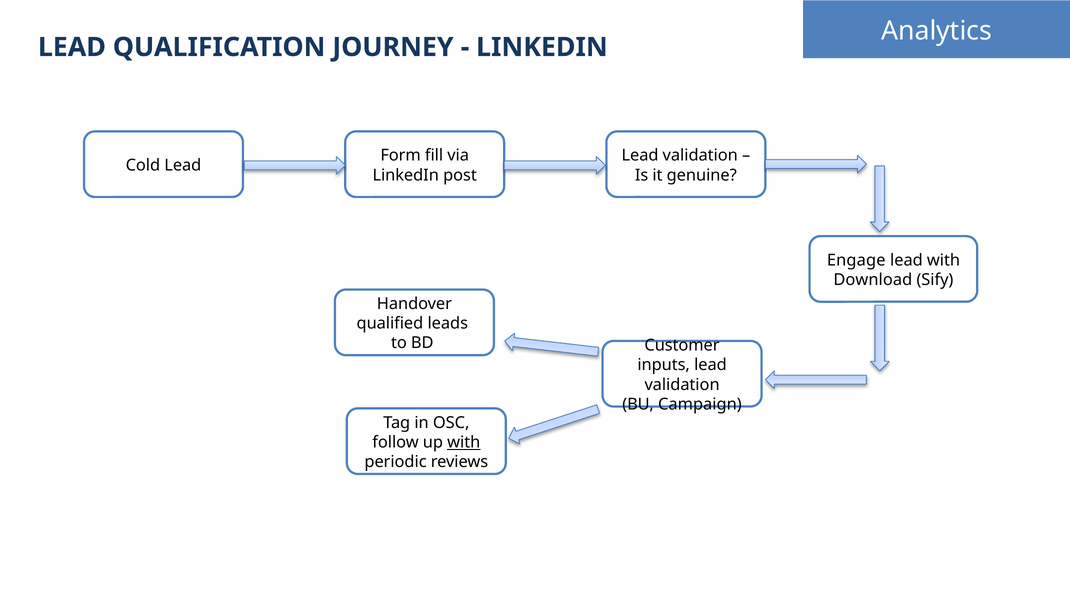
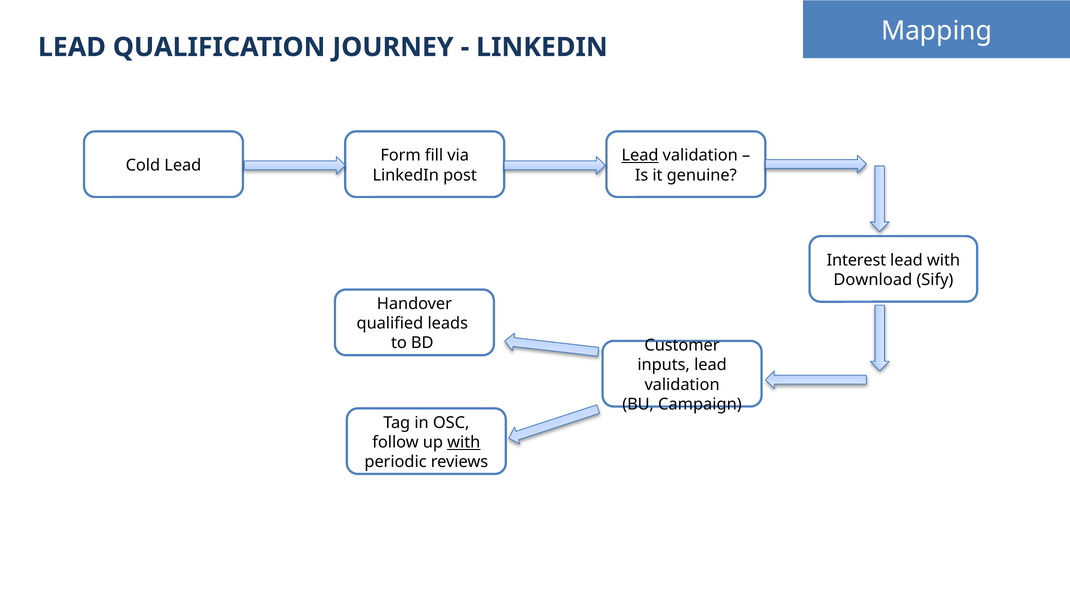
Analytics: Analytics -> Mapping
Lead at (640, 155) underline: none -> present
Engage: Engage -> Interest
